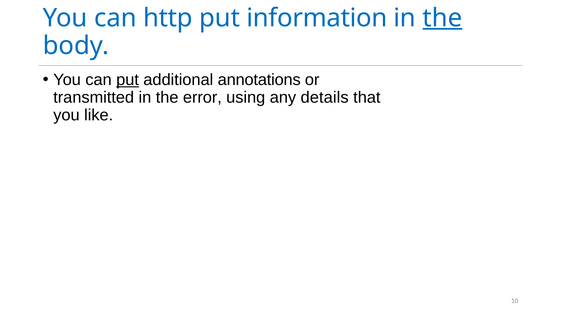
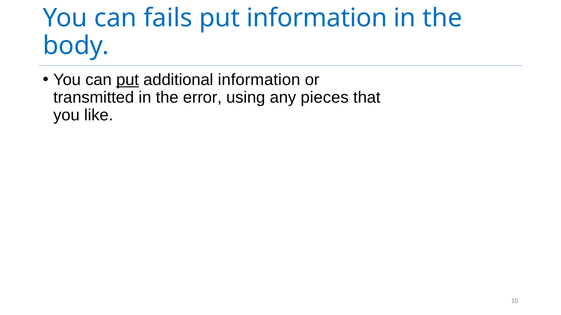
http: http -> fails
the at (442, 18) underline: present -> none
additional annotations: annotations -> information
details: details -> pieces
